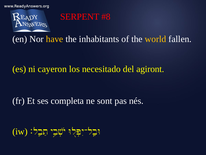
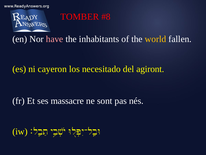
SERPENT: SERPENT -> TOMBER
have colour: yellow -> pink
completa: completa -> massacre
